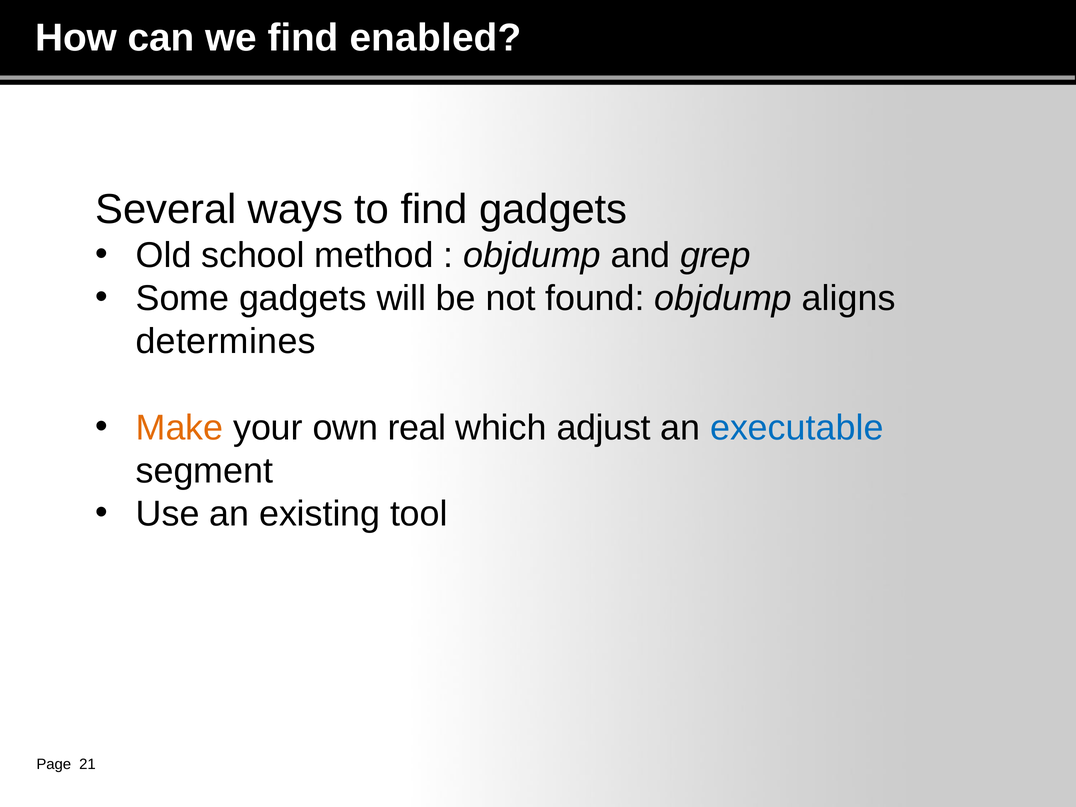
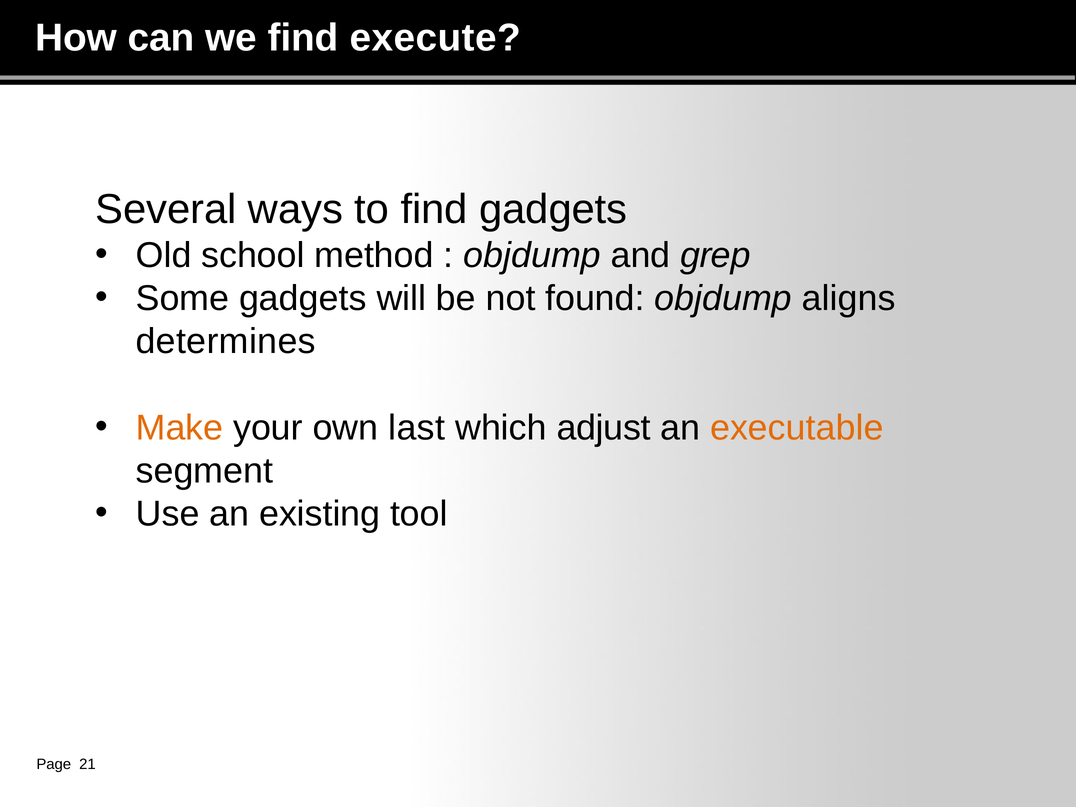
enabled: enabled -> execute
real: real -> last
executable colour: blue -> orange
